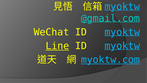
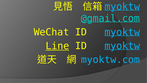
myoktw.com underline: present -> none
